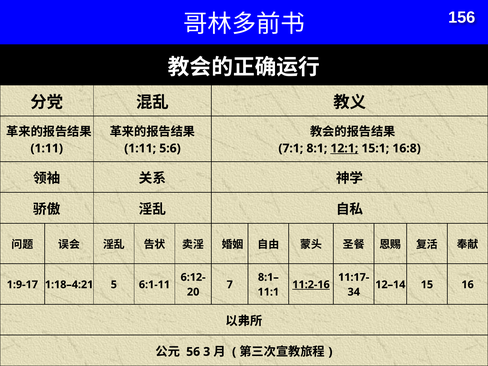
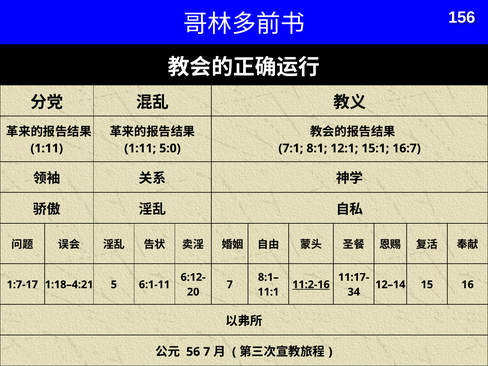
5:6: 5:6 -> 5:0
12:1 underline: present -> none
16:8: 16:8 -> 16:7
1:9-17: 1:9-17 -> 1:7-17
56 3: 3 -> 7
